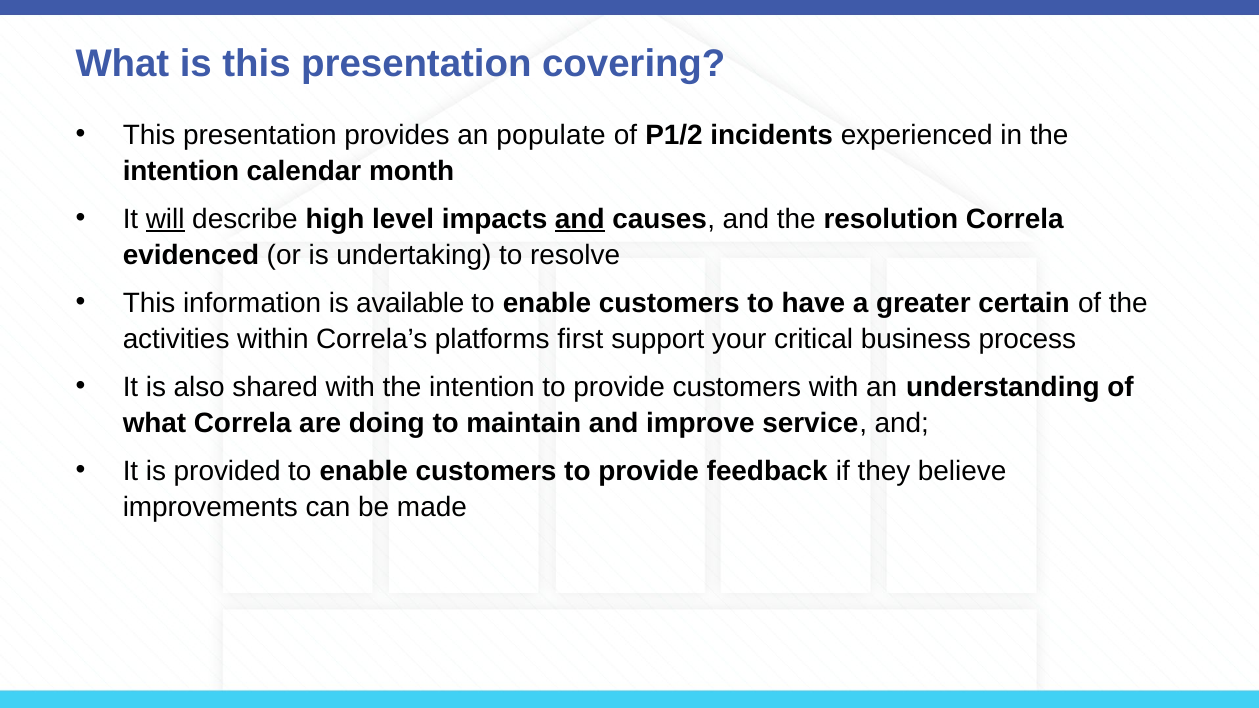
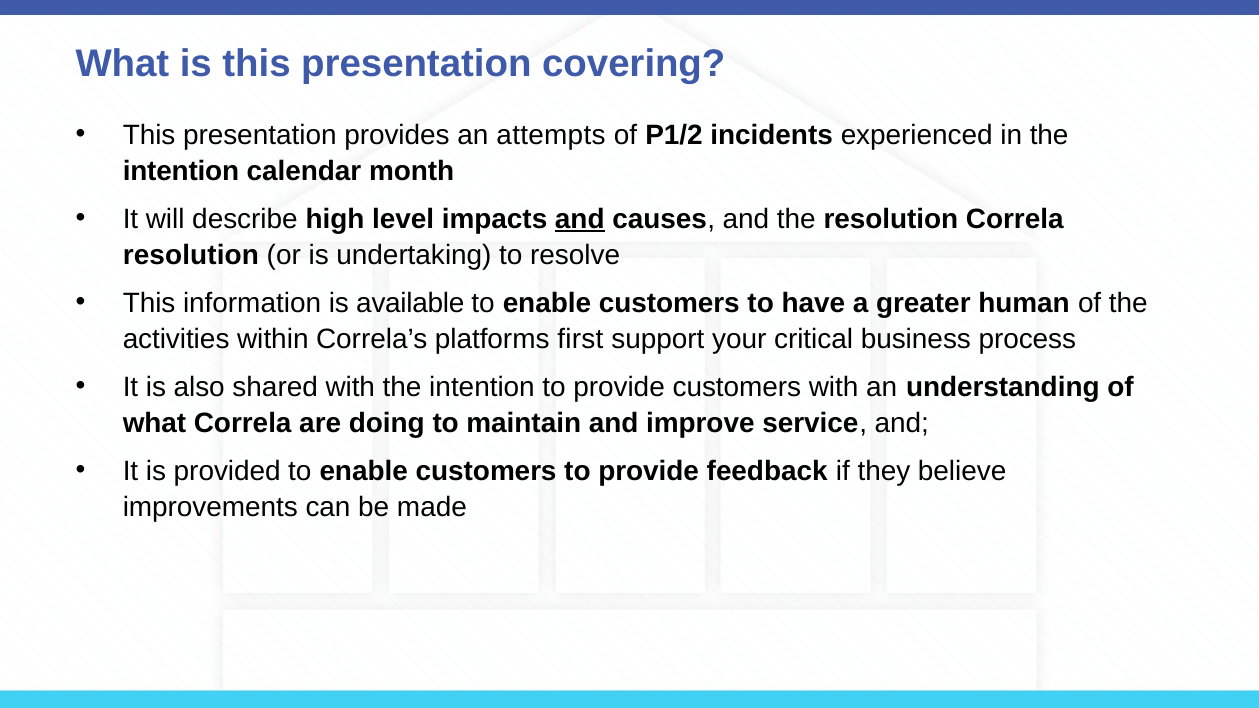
populate: populate -> attempts
will underline: present -> none
evidenced at (191, 256): evidenced -> resolution
certain: certain -> human
